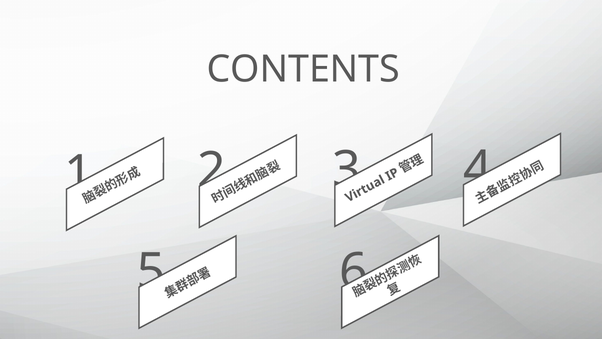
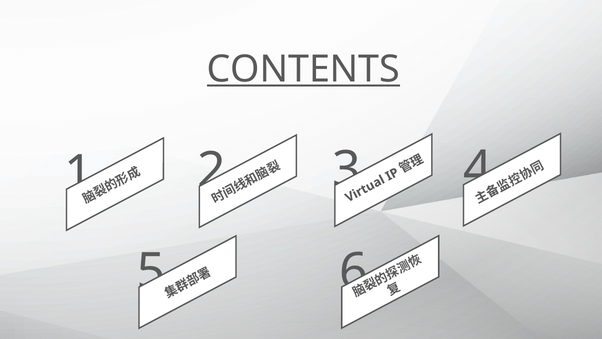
CONTENTS underline: none -> present
